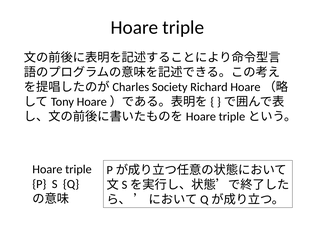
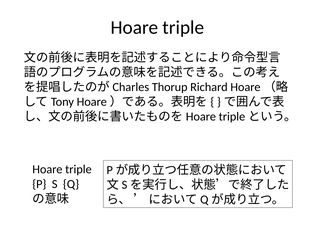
Society: Society -> Thorup
